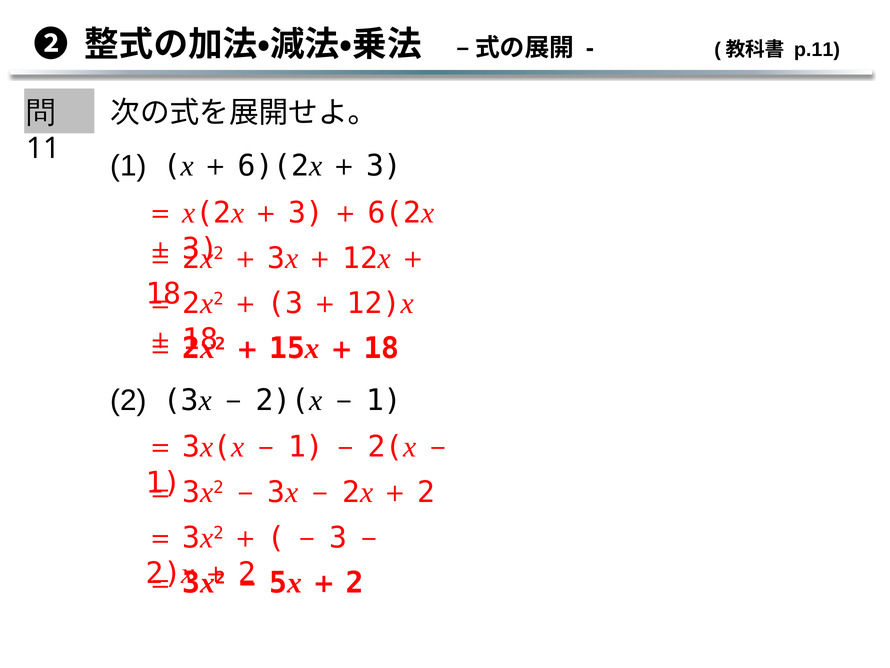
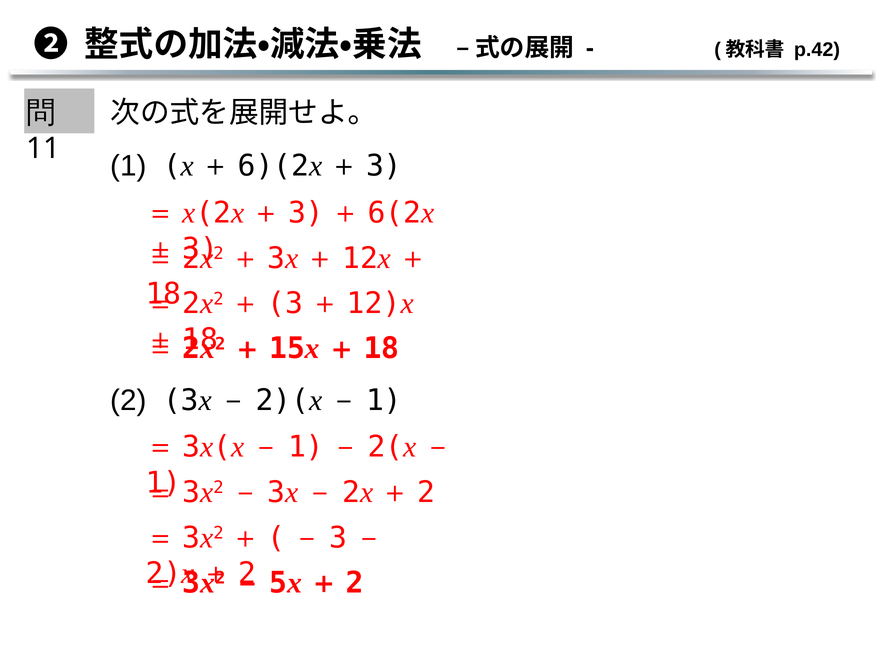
p.11: p.11 -> p.42
